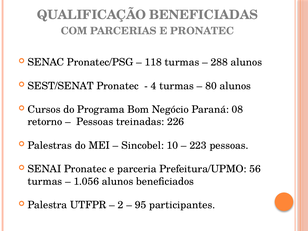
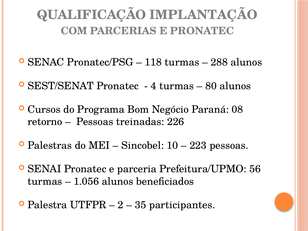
BENEFICIADAS: BENEFICIADAS -> IMPLANTAÇÃO
95: 95 -> 35
